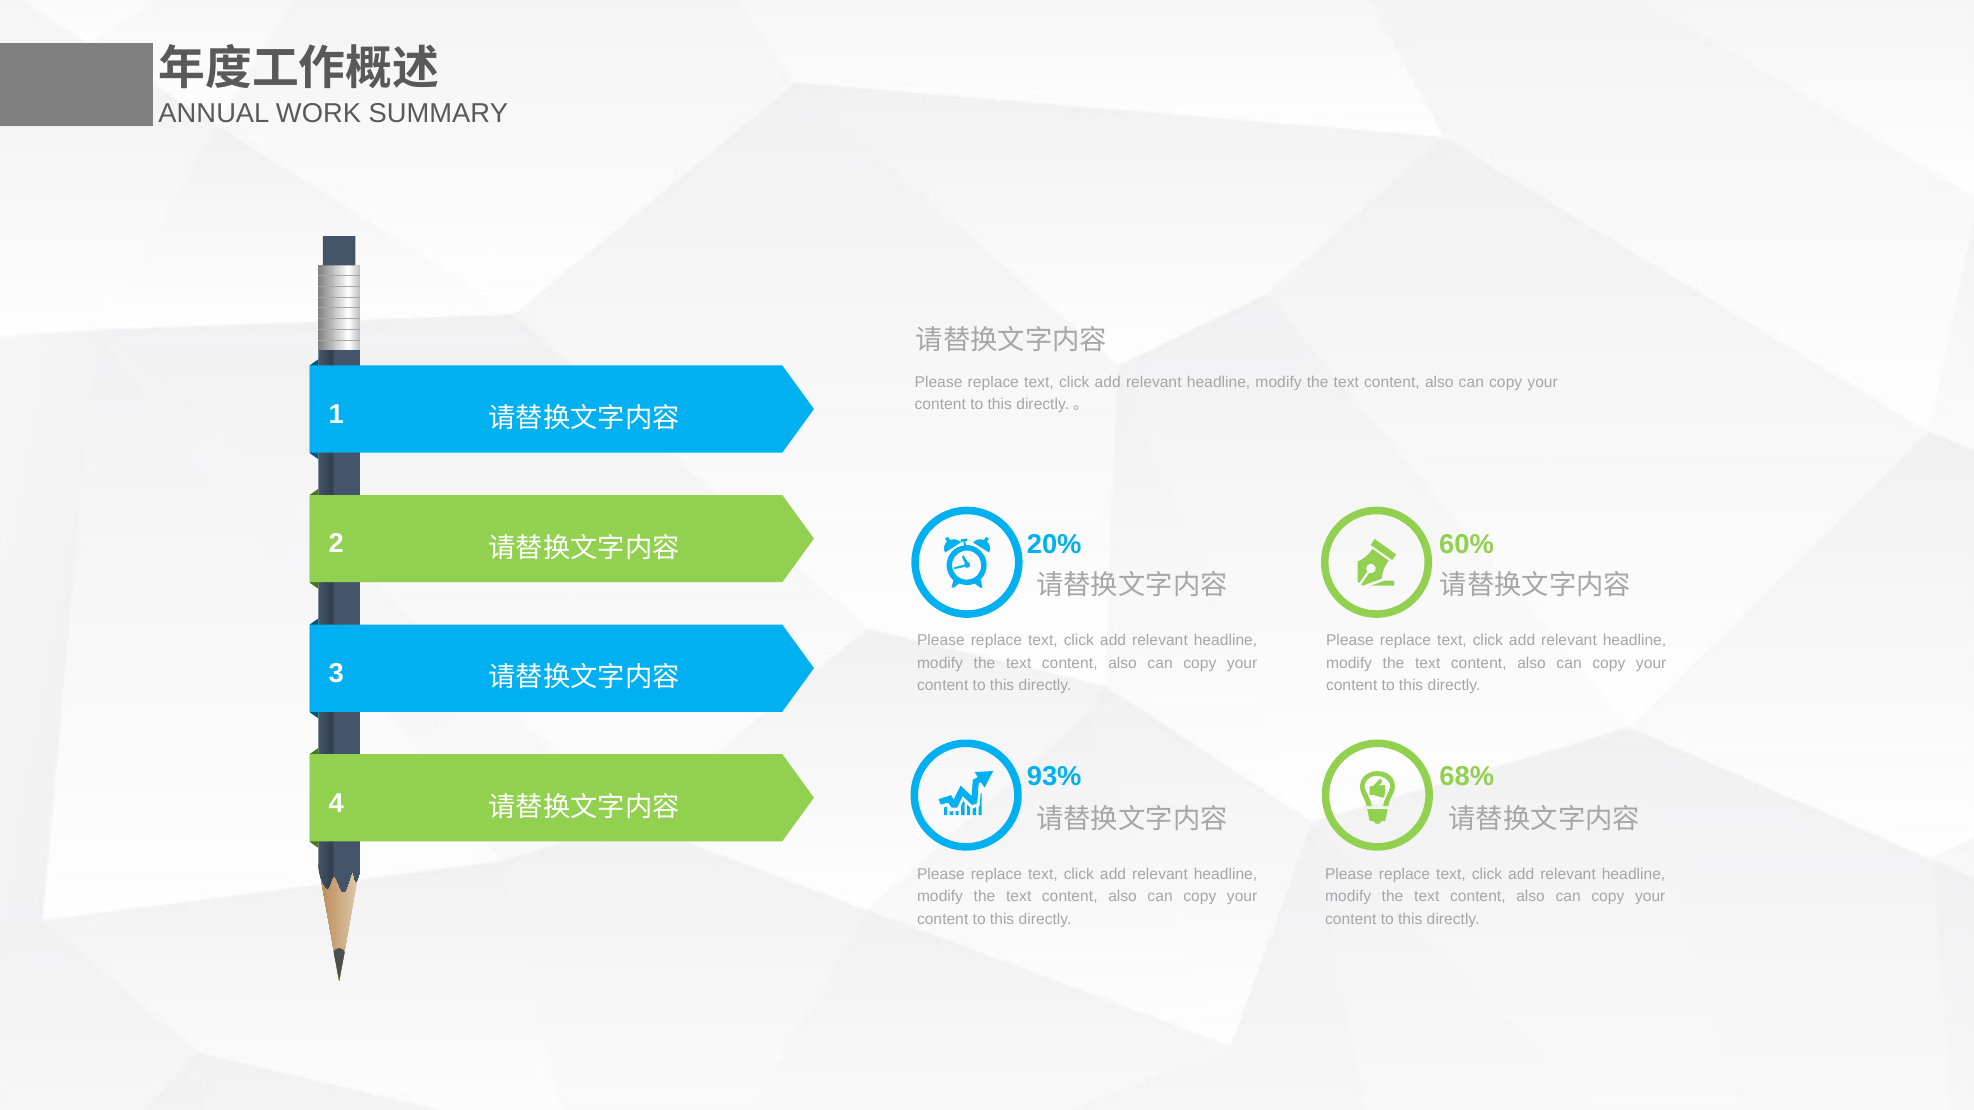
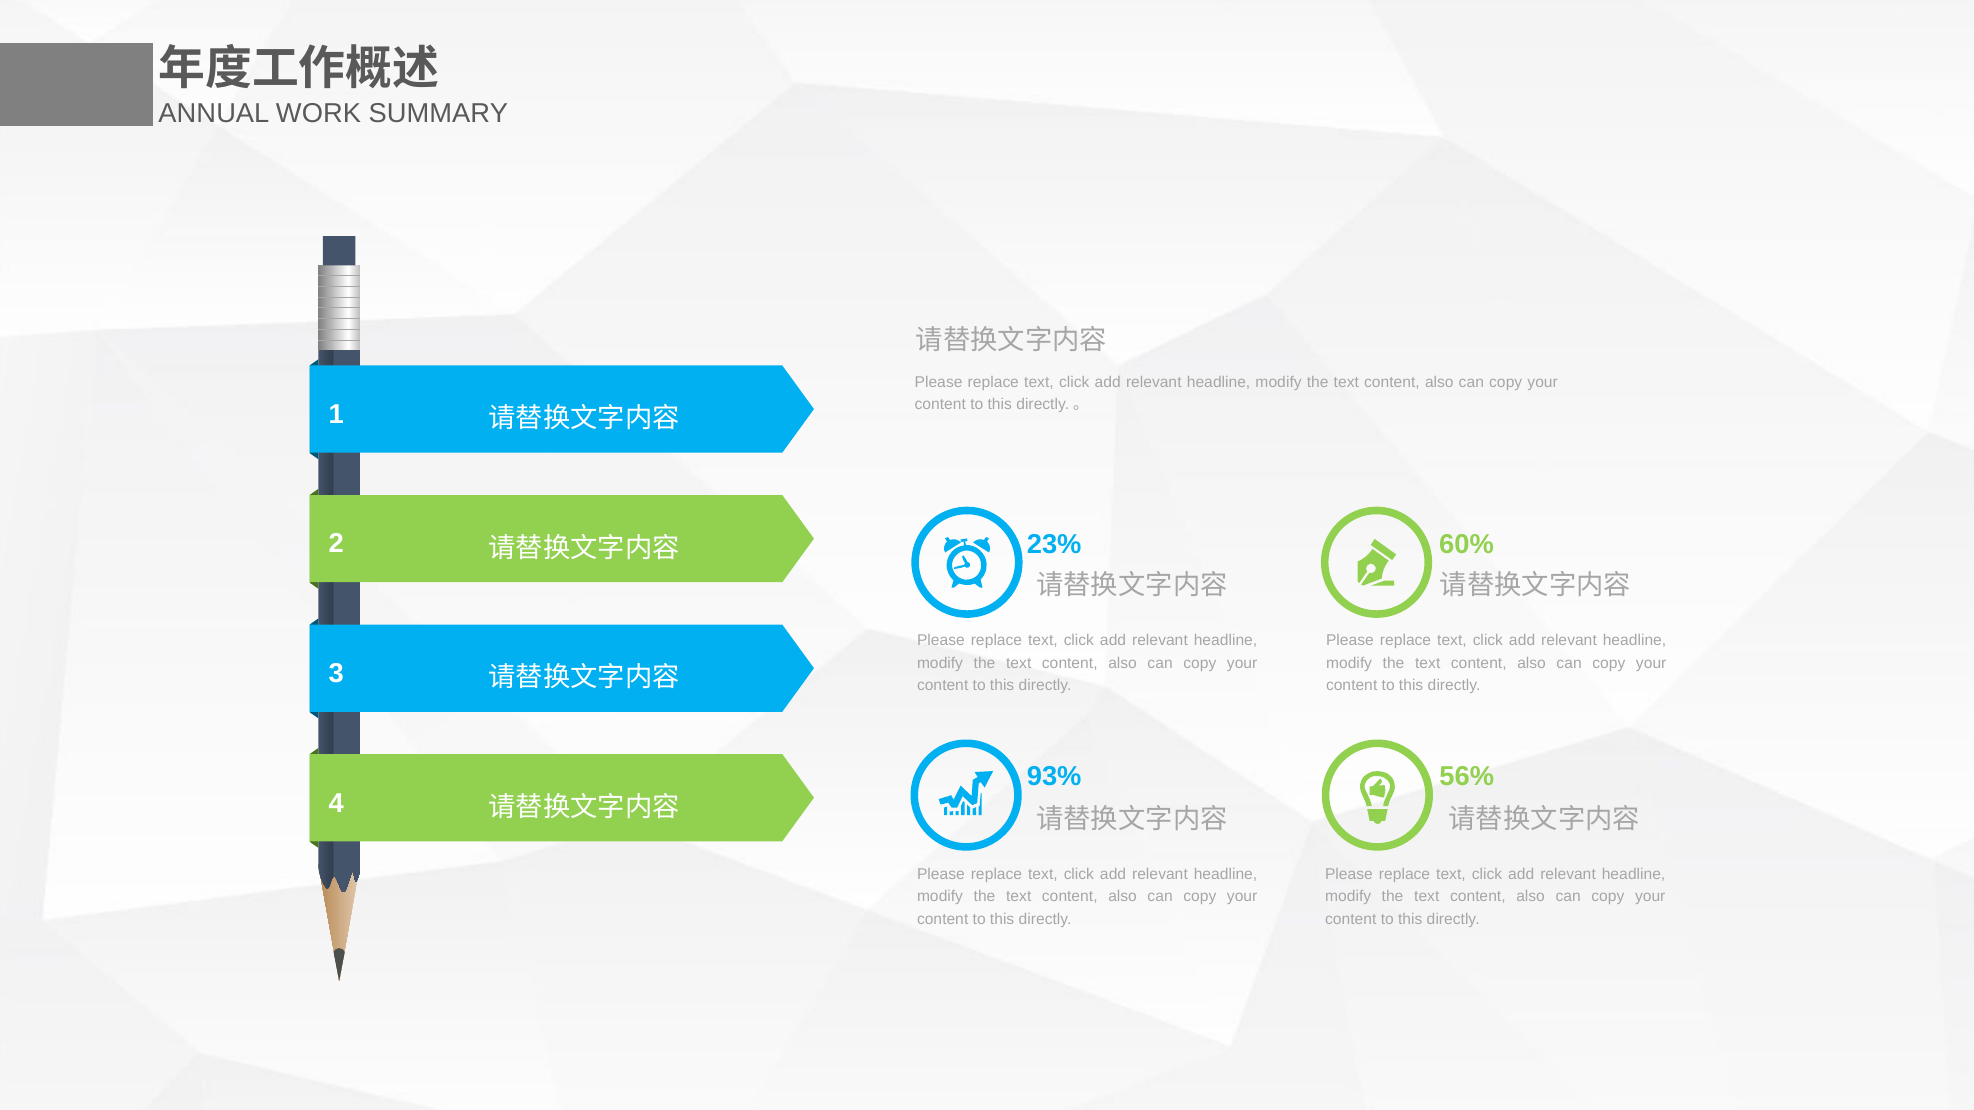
20%: 20% -> 23%
68%: 68% -> 56%
